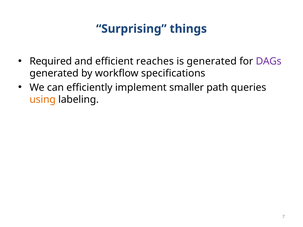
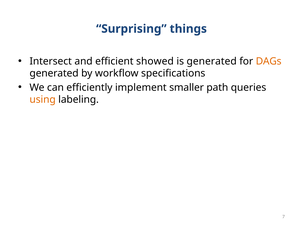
Required: Required -> Intersect
reaches: reaches -> showed
DAGs colour: purple -> orange
